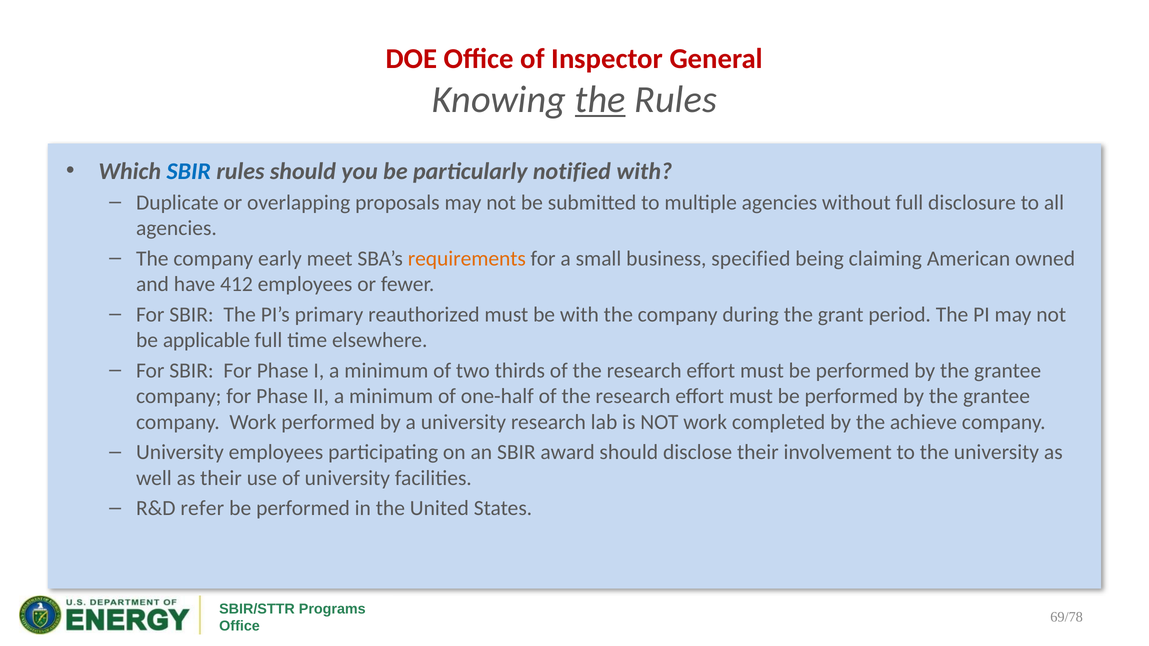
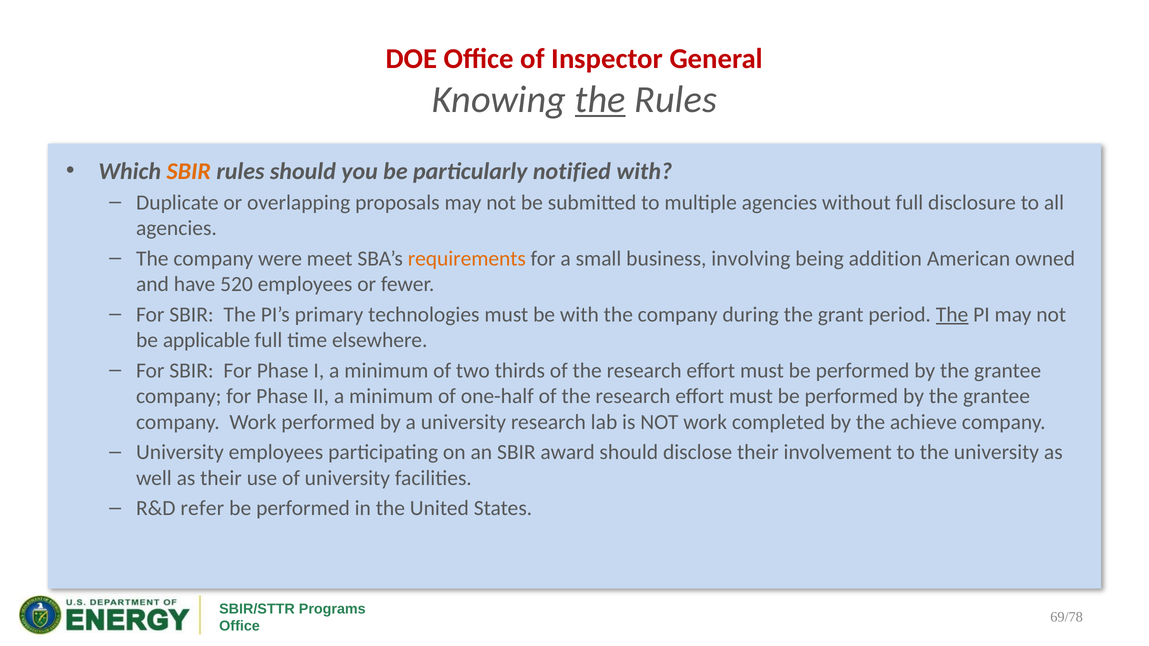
SBIR at (189, 171) colour: blue -> orange
early: early -> were
specified: specified -> involving
claiming: claiming -> addition
412: 412 -> 520
reauthorized: reauthorized -> technologies
The at (952, 315) underline: none -> present
